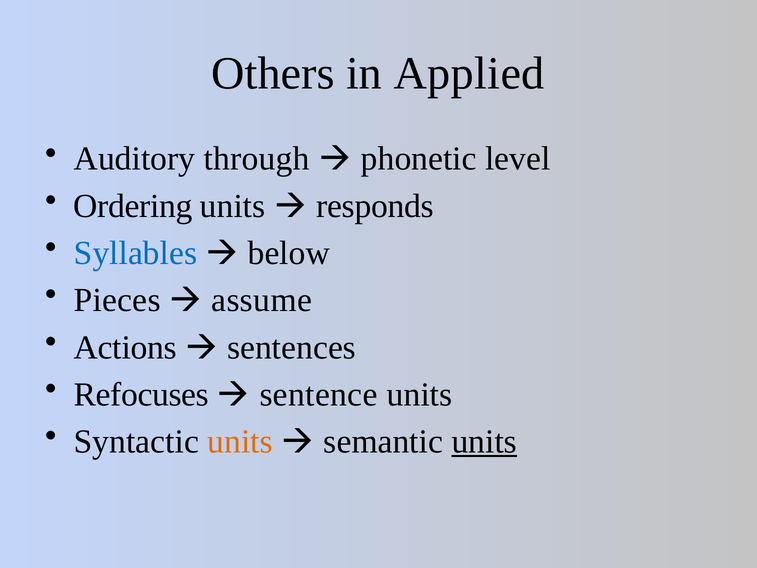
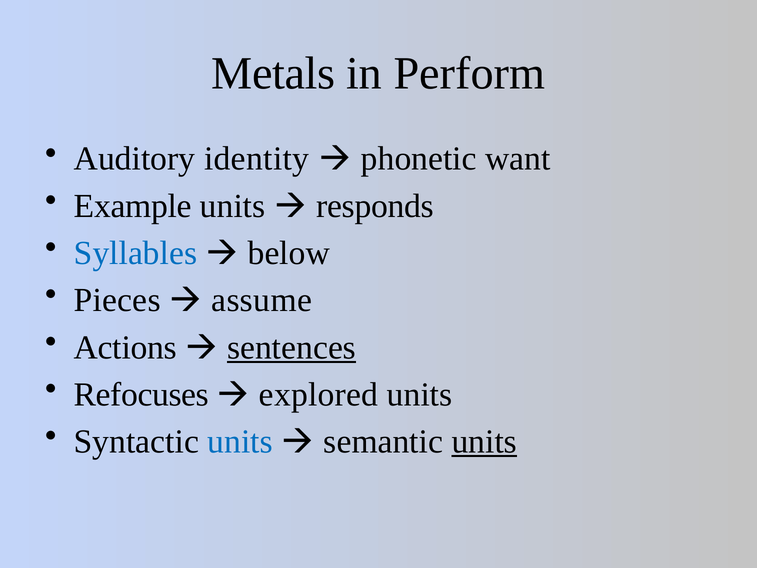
Others: Others -> Metals
Applied: Applied -> Perform
through: through -> identity
level: level -> want
Ordering: Ordering -> Example
sentences underline: none -> present
sentence: sentence -> explored
units at (240, 442) colour: orange -> blue
